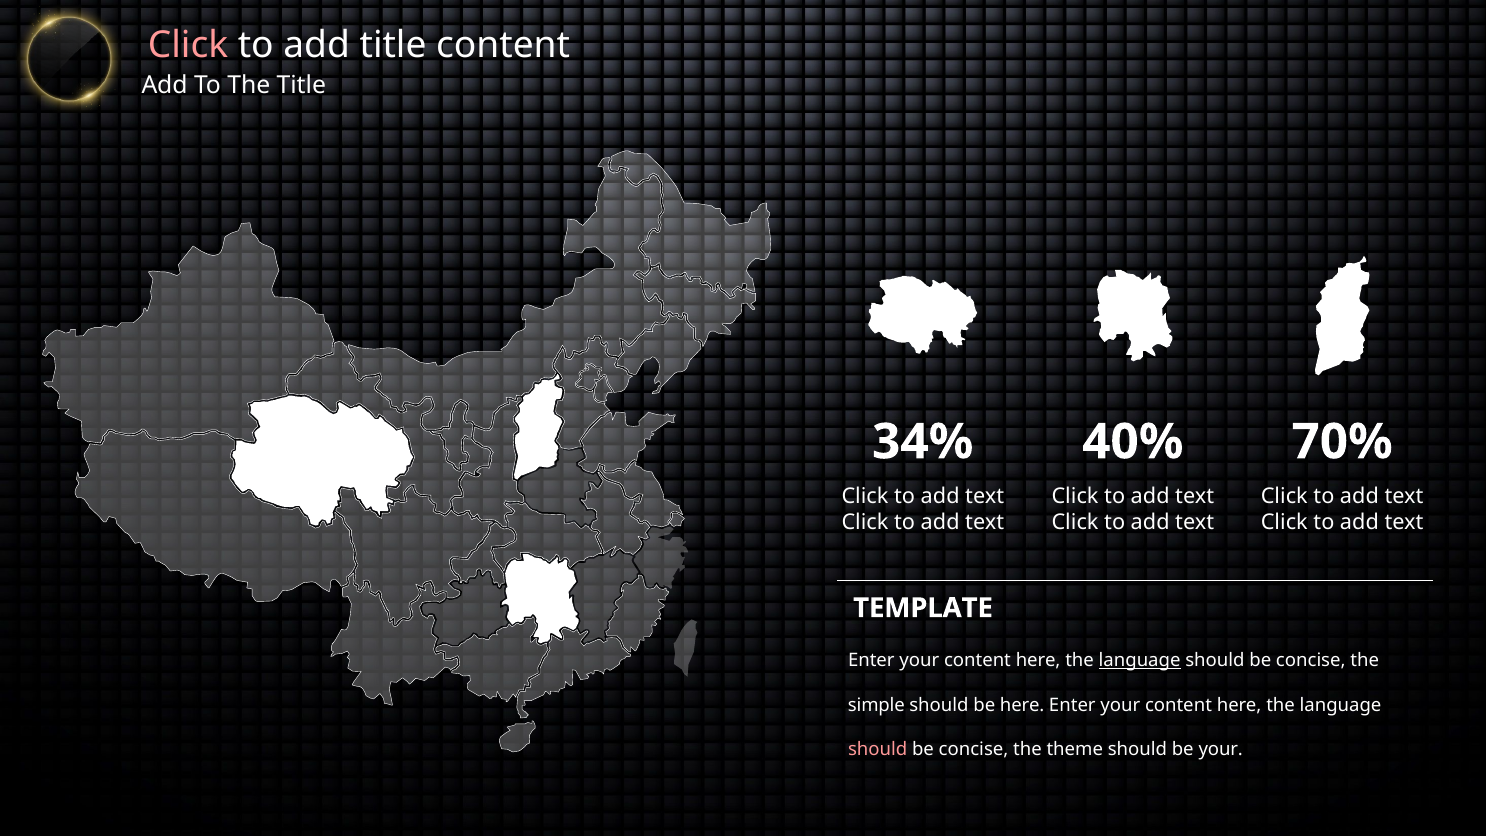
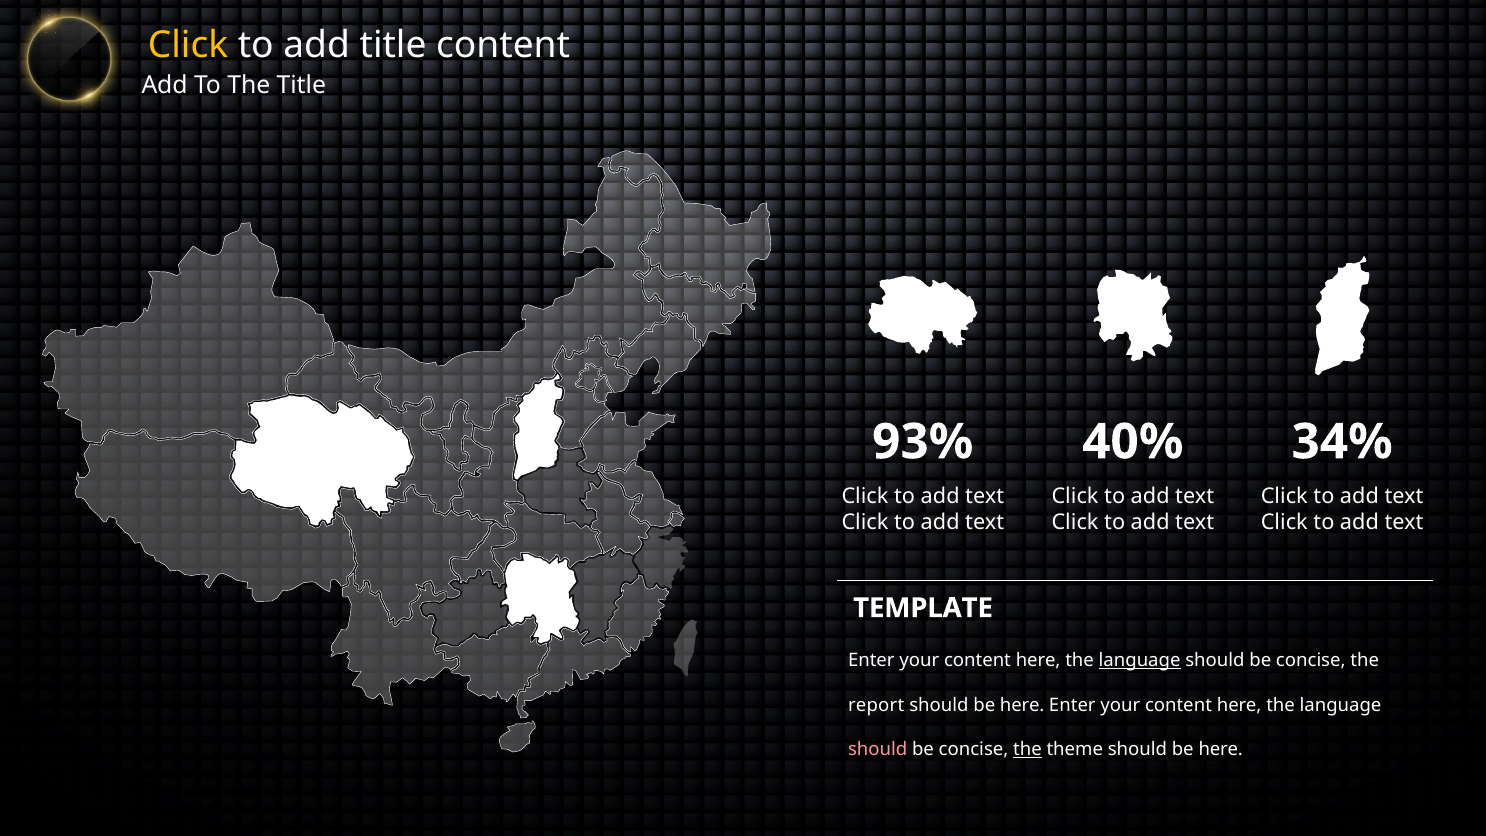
Click at (188, 46) colour: pink -> yellow
34%: 34% -> 93%
70%: 70% -> 34%
simple: simple -> report
the at (1027, 750) underline: none -> present
theme should be your: your -> here
